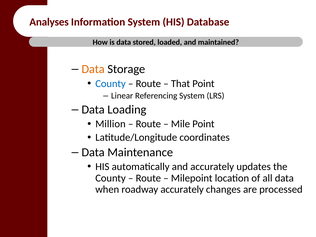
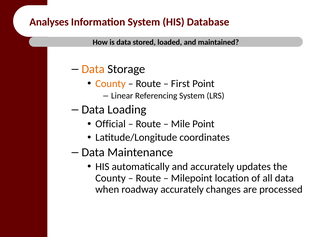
County at (111, 84) colour: blue -> orange
That: That -> First
Million: Million -> Official
